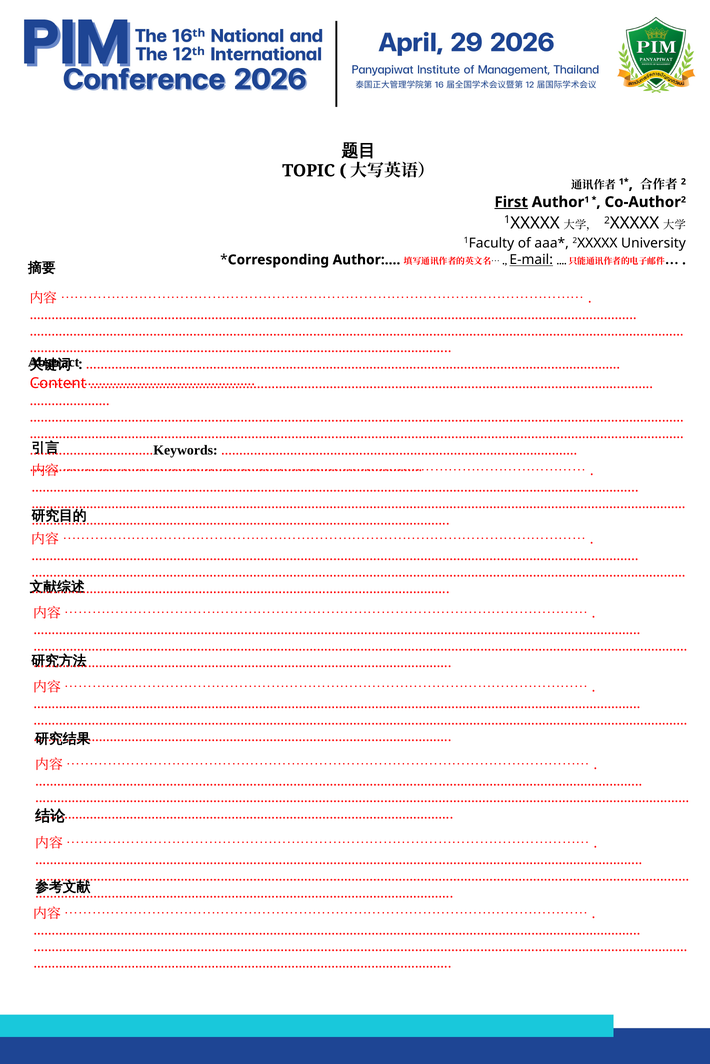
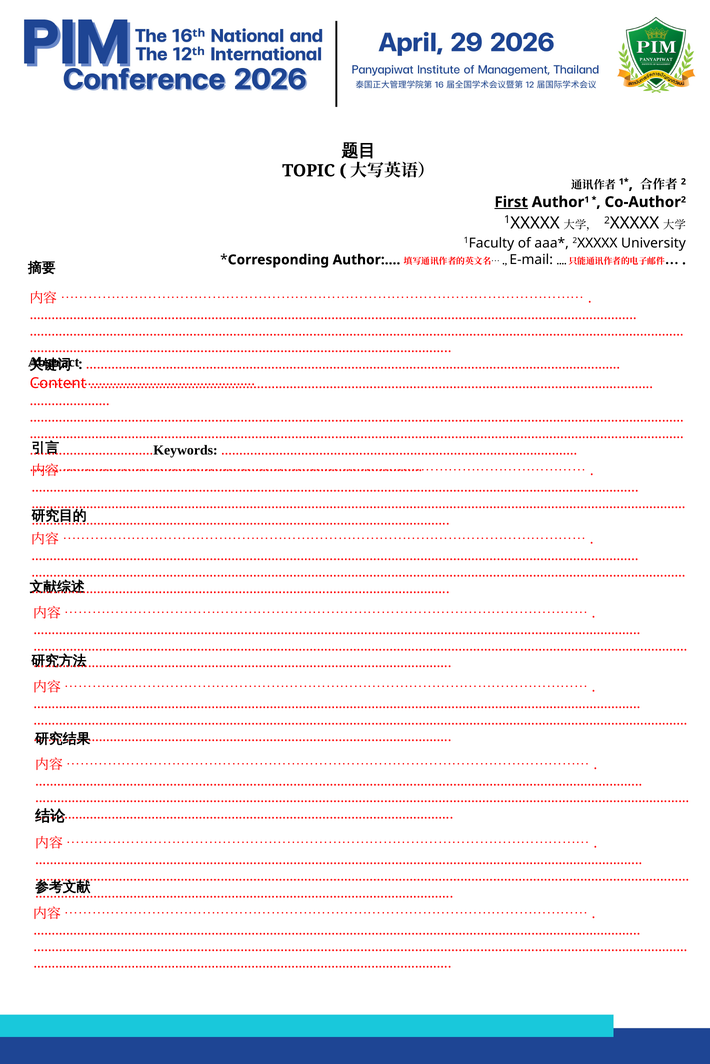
E-mail underline: present -> none
